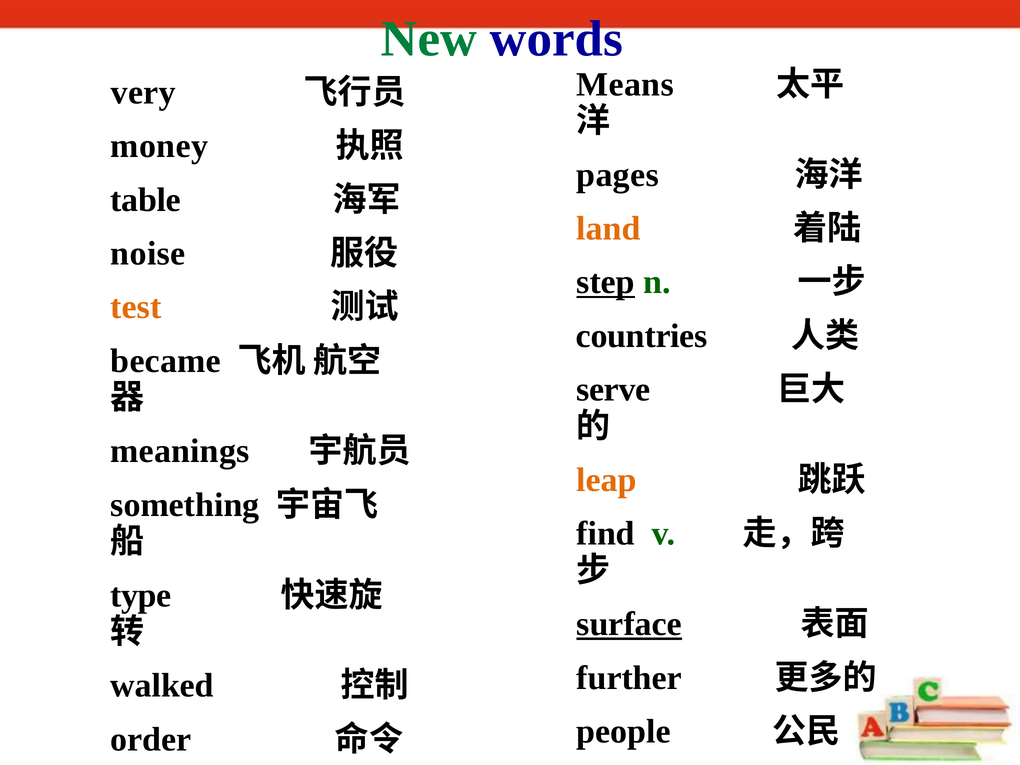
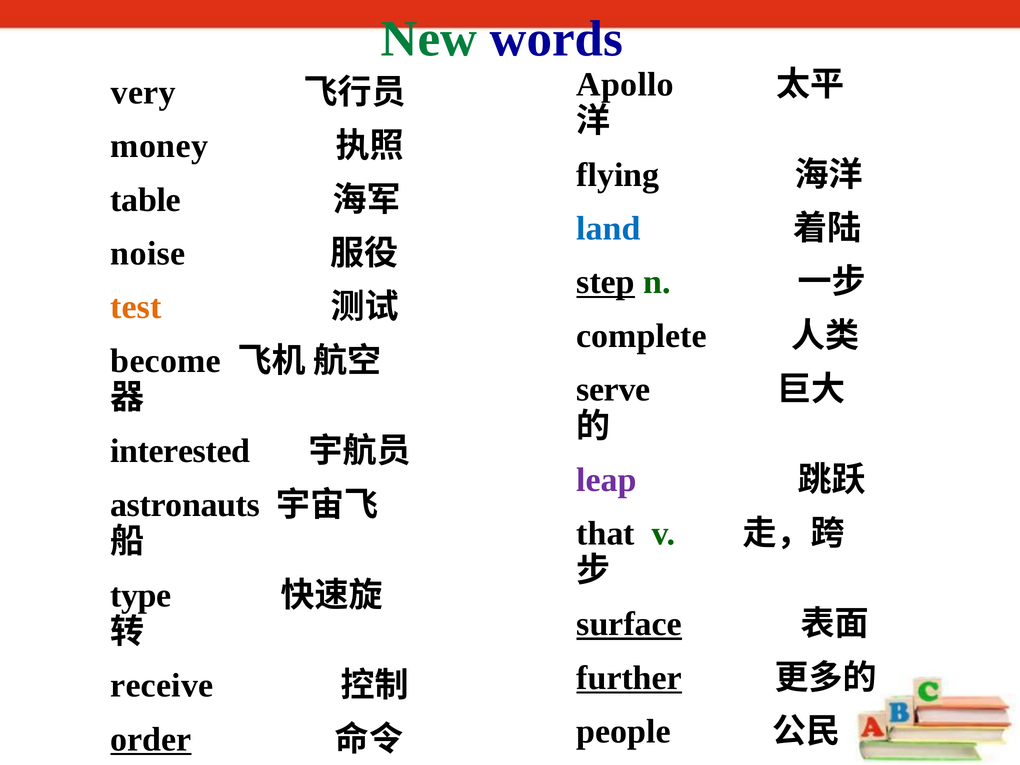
Means: Means -> Apollo
pages: pages -> flying
land colour: orange -> blue
countries: countries -> complete
became: became -> become
meanings: meanings -> interested
leap colour: orange -> purple
something: something -> astronauts
find: find -> that
further underline: none -> present
walked: walked -> receive
order underline: none -> present
